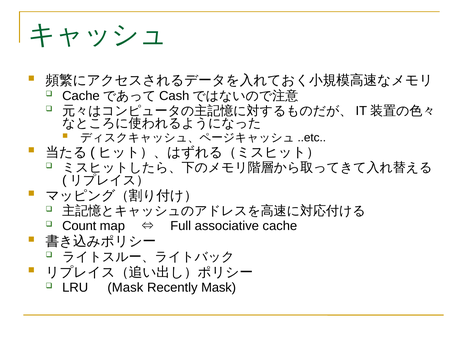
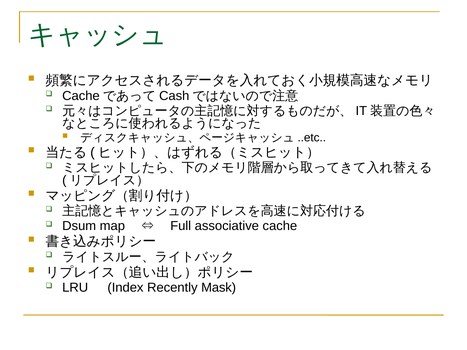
Count: Count -> Dsum
LRU Mask: Mask -> Index
